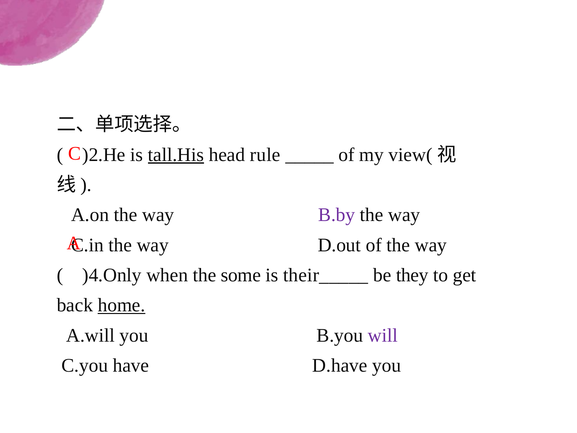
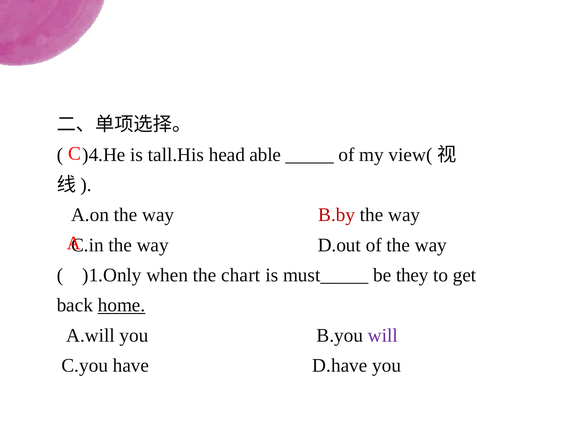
)2.He: )2.He -> )4.He
tall.His underline: present -> none
rule: rule -> able
B.by colour: purple -> red
)4.Only: )4.Only -> )1.Only
some: some -> chart
their_____: their_____ -> must_____
